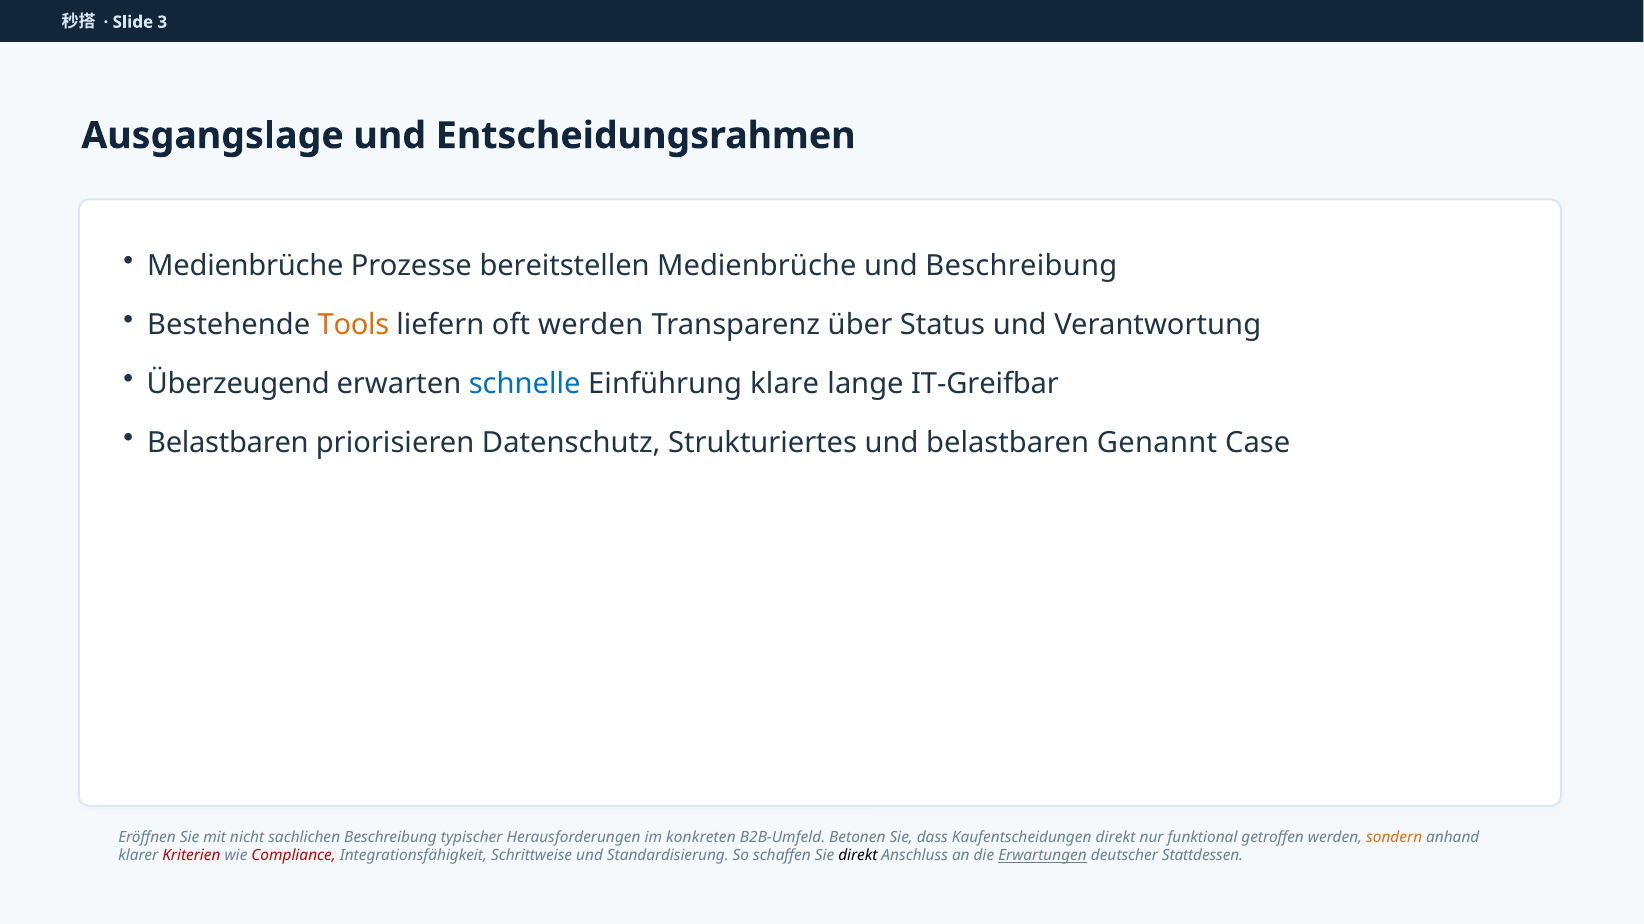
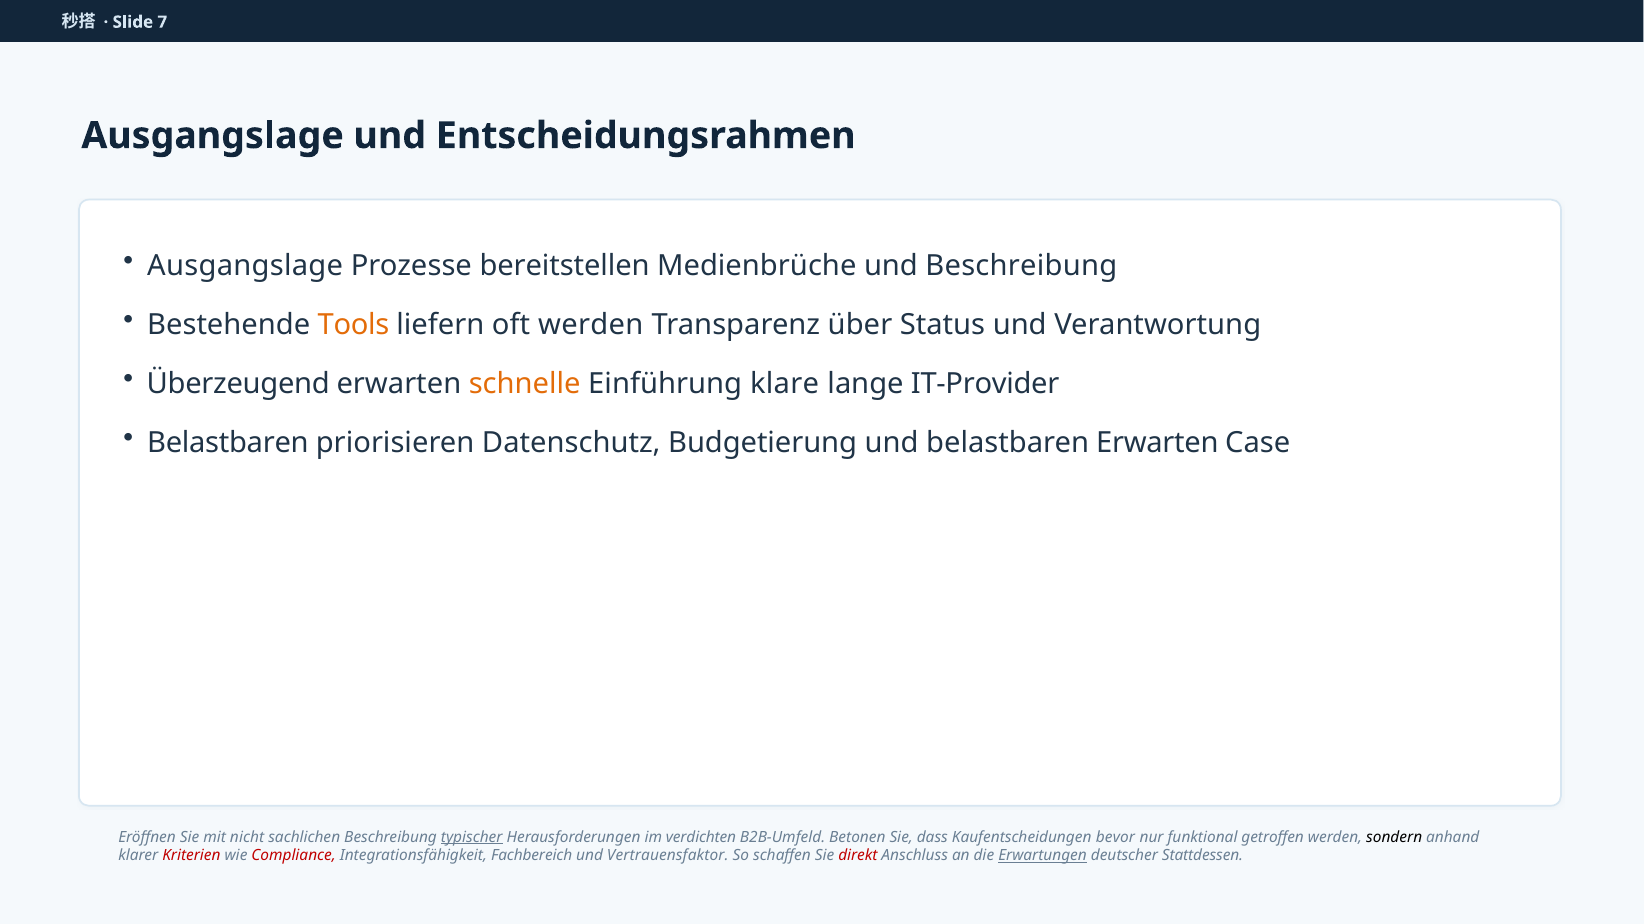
3: 3 -> 7
Medienbrüche at (245, 266): Medienbrüche -> Ausgangslage
schnelle colour: blue -> orange
IT-Greifbar: IT-Greifbar -> IT-Provider
Strukturiertes: Strukturiertes -> Budgetierung
belastbaren Genannt: Genannt -> Erwarten
typischer underline: none -> present
konkreten: konkreten -> verdichten
Kaufentscheidungen direkt: direkt -> bevor
sondern colour: orange -> black
Schrittweise: Schrittweise -> Fachbereich
Standardisierung: Standardisierung -> Vertrauensfaktor
direkt at (858, 856) colour: black -> red
